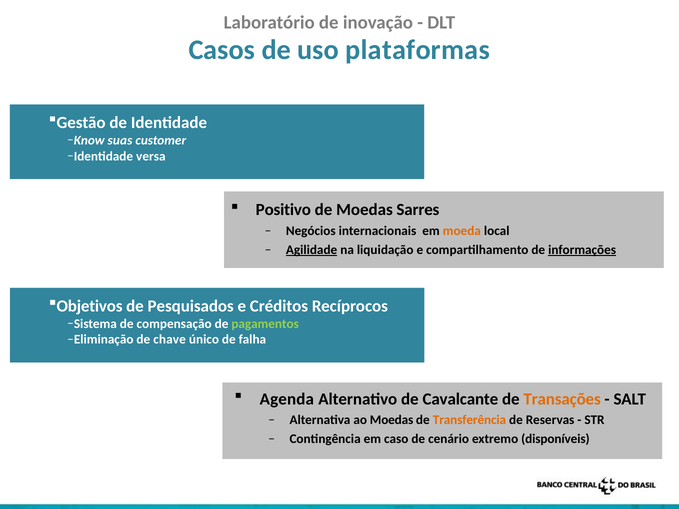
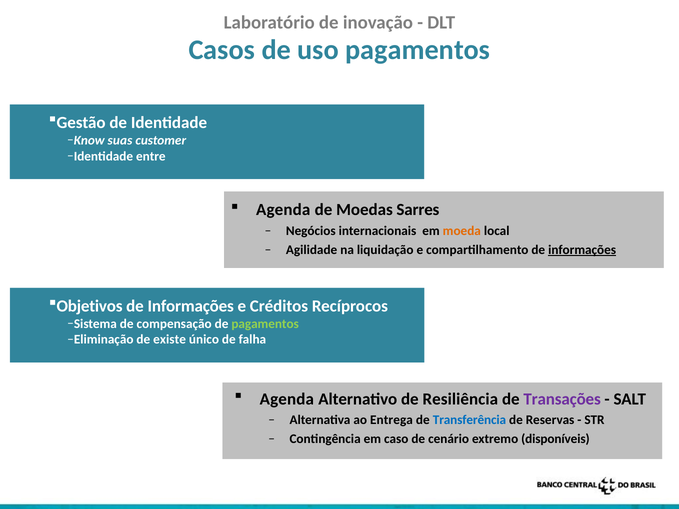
uso plataformas: plataformas -> pagamentos
versa: versa -> entre
Positivo at (283, 210): Positivo -> Agenda
Agilidade underline: present -> none
Pesquisados at (191, 306): Pesquisados -> Informações
chave: chave -> existe
Cavalcante: Cavalcante -> Resiliência
Transações colour: orange -> purple
ao Moedas: Moedas -> Entrega
Transferência colour: orange -> blue
